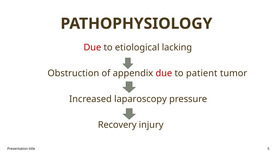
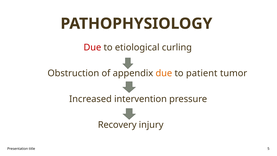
lacking: lacking -> curling
due at (164, 73) colour: red -> orange
laparoscopy: laparoscopy -> intervention
